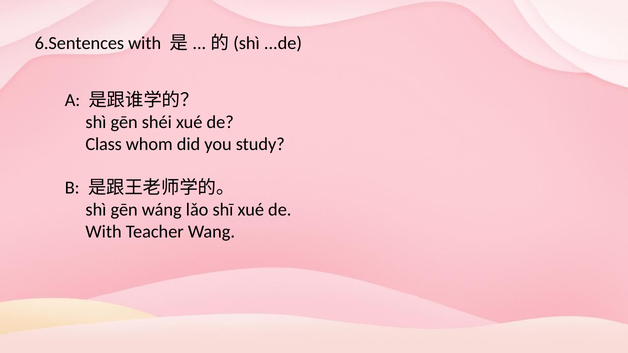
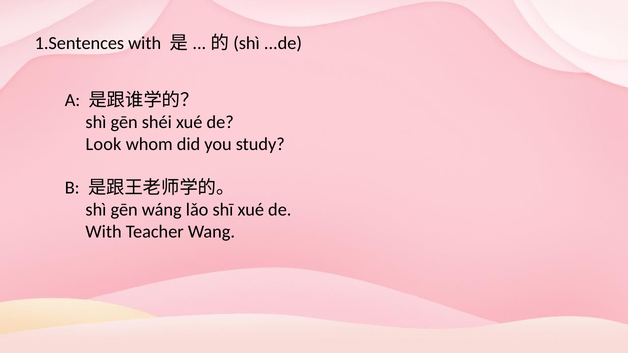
6.Sentences: 6.Sentences -> 1.Sentences
Class: Class -> Look
